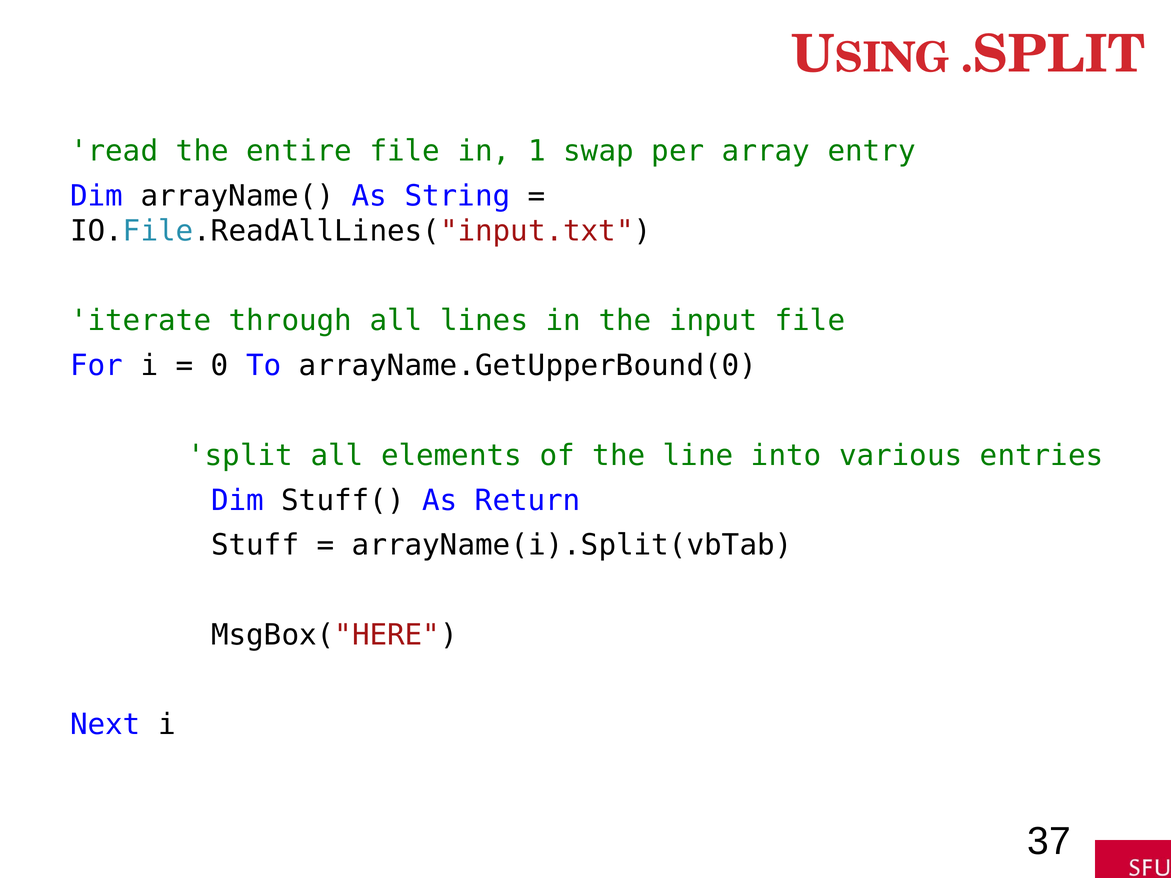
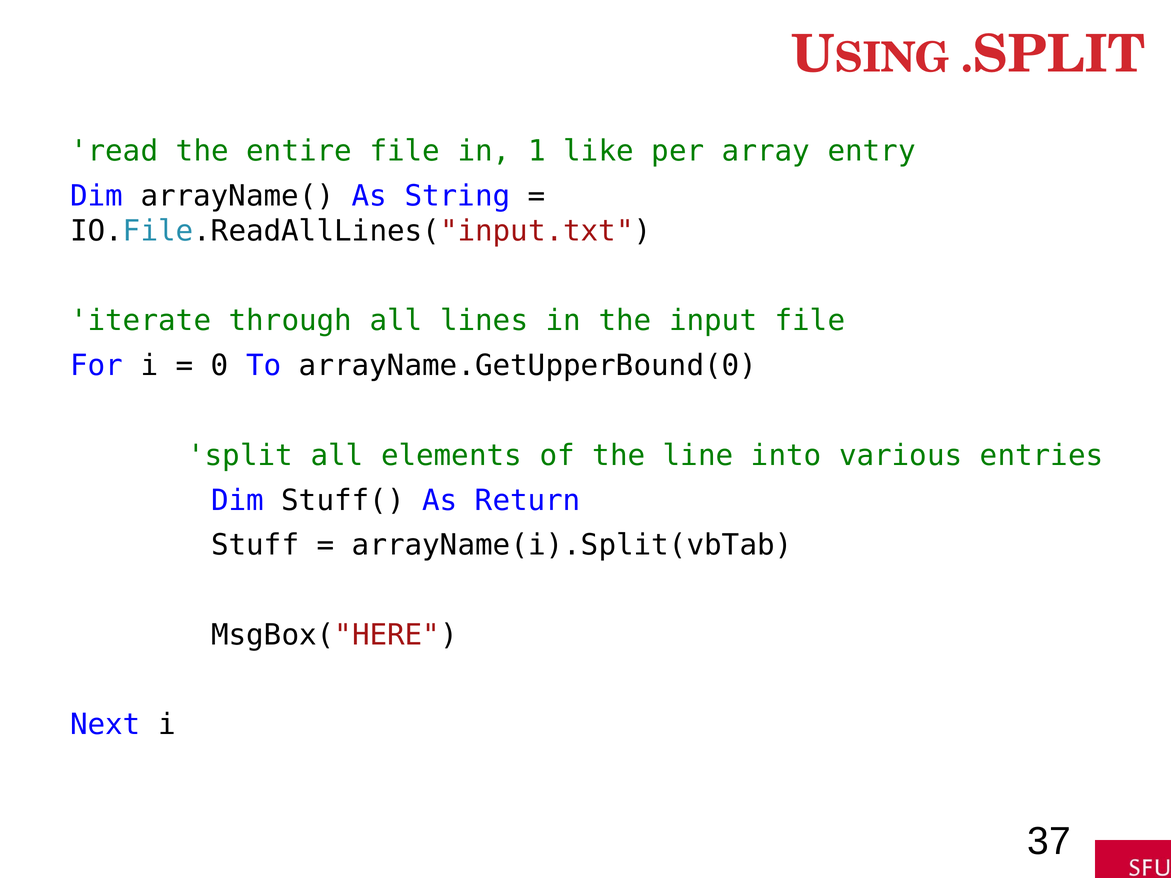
swap: swap -> like
